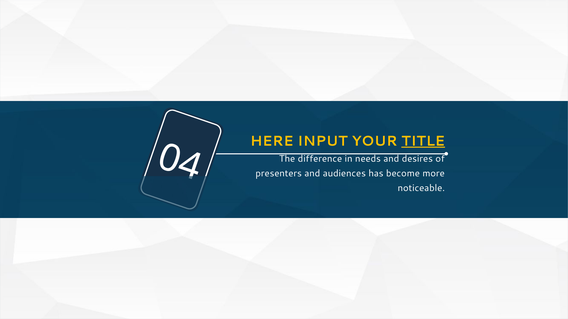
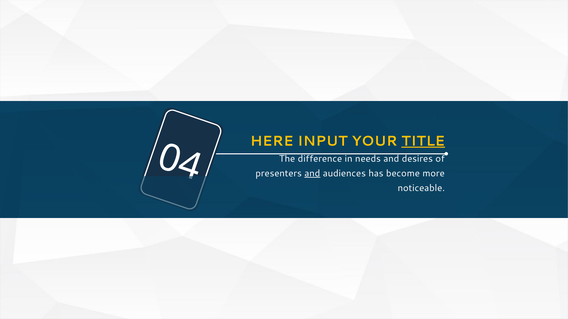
and at (312, 174) underline: none -> present
